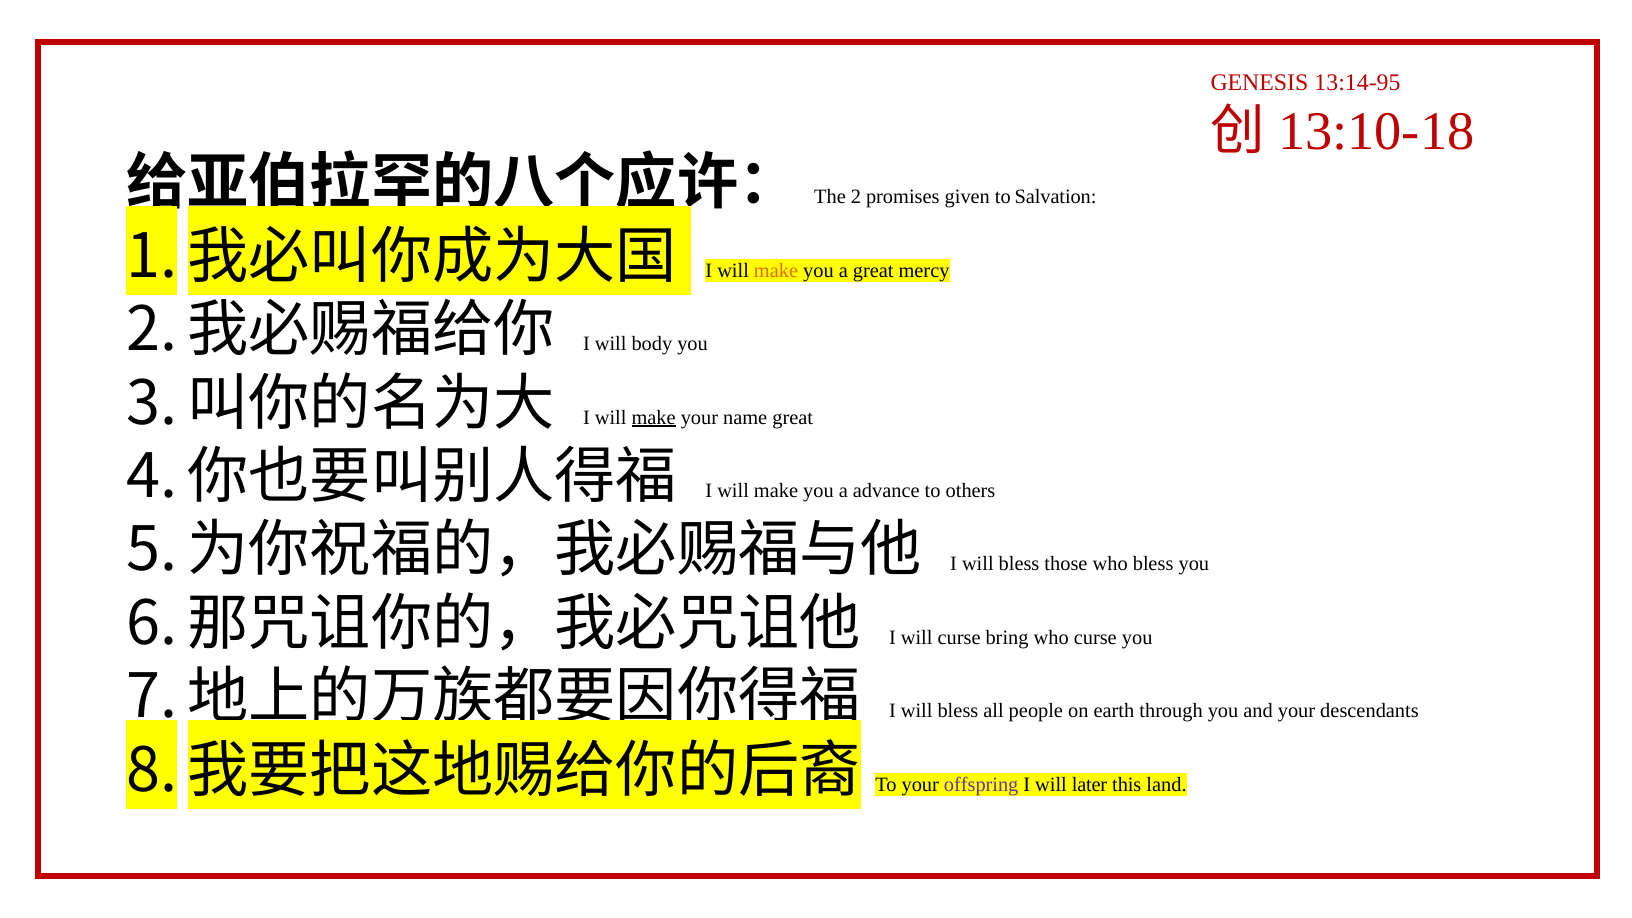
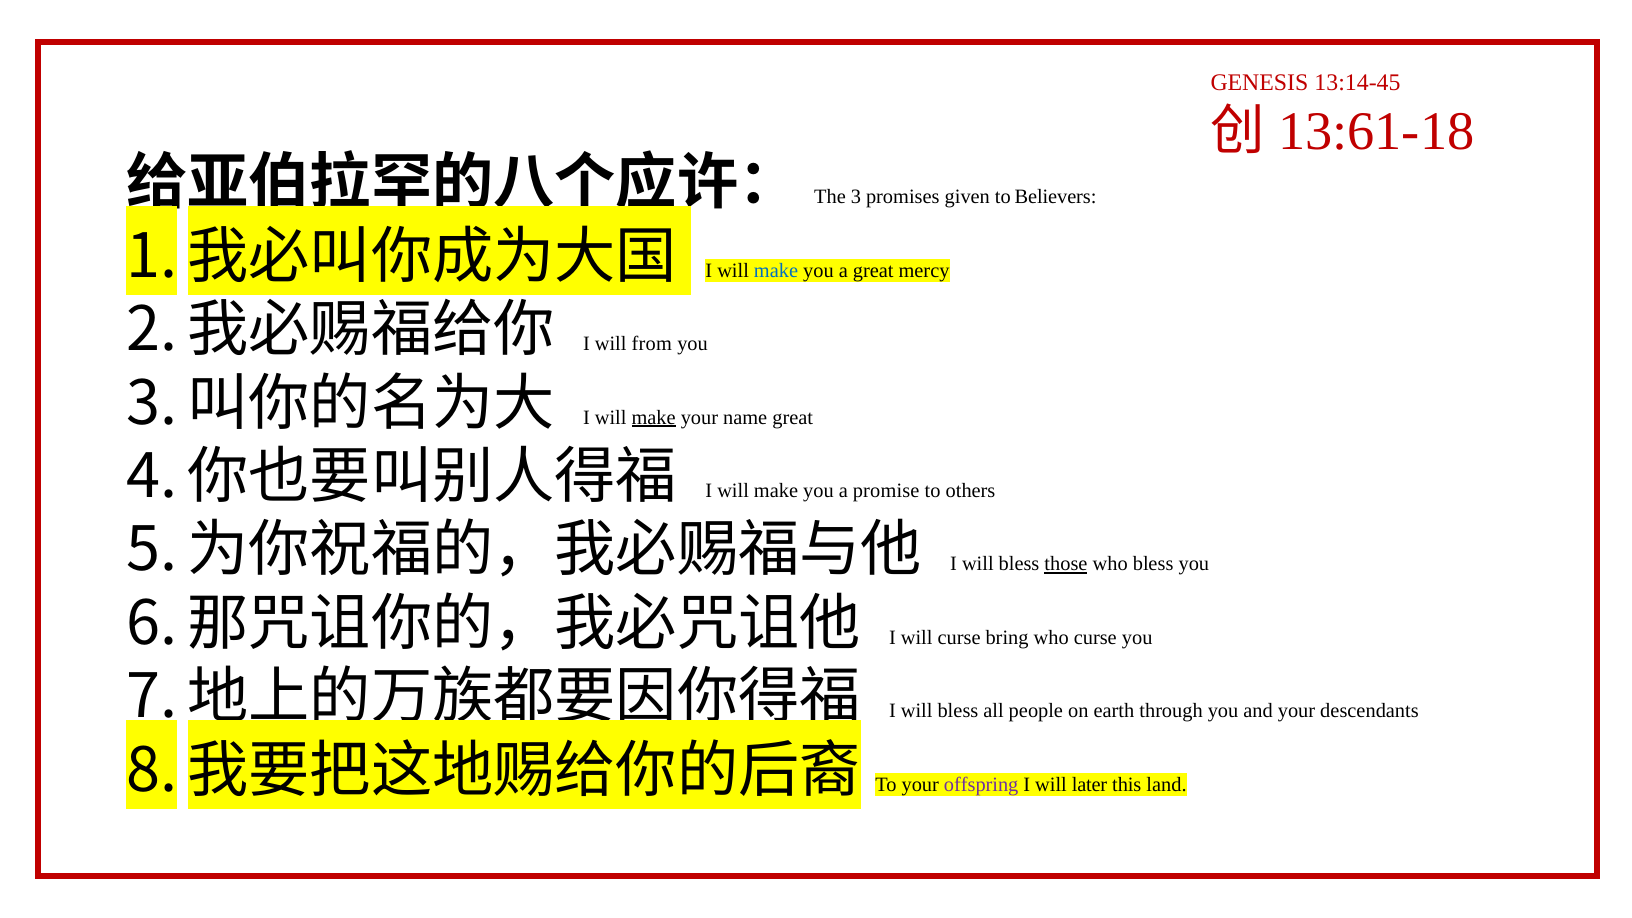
13:14-95: 13:14-95 -> 13:14-45
13:10-18: 13:10-18 -> 13:61-18
2: 2 -> 3
Salvation: Salvation -> Believers
make at (776, 270) colour: orange -> blue
body: body -> from
advance: advance -> promise
those underline: none -> present
